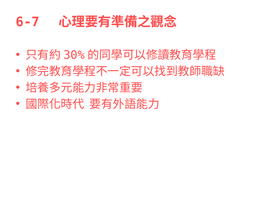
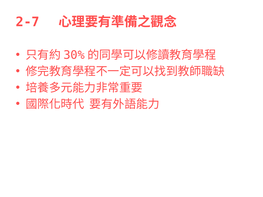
6-7: 6-7 -> 2-7
